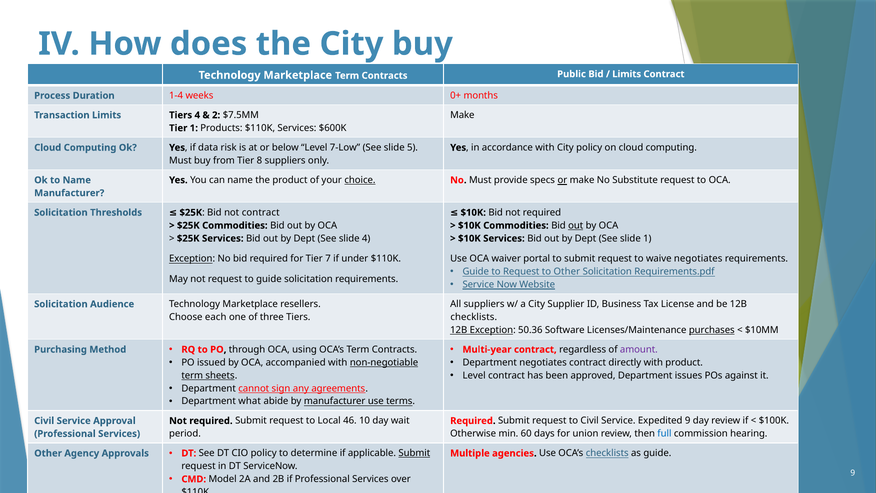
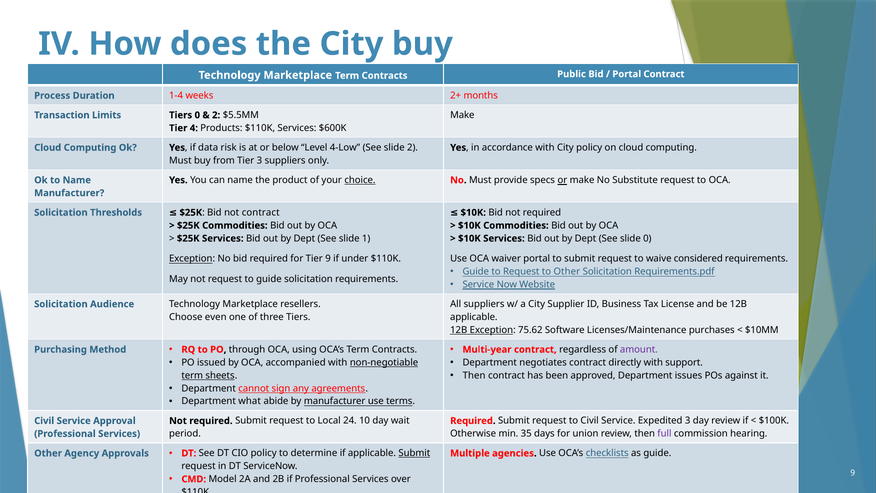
Limits at (627, 74): Limits -> Portal
0+: 0+ -> 2+
Tiers 4: 4 -> 0
$7.5MM: $7.5MM -> $5.5MM
Tier 1: 1 -> 4
7-Low: 7-Low -> 4-Low
slide 5: 5 -> 2
Tier 8: 8 -> 3
out at (576, 225) underline: present -> none
slide 4: 4 -> 1
slide 1: 1 -> 0
Tier 7: 7 -> 9
waive negotiates: negotiates -> considered
Choose each: each -> even
checklists at (474, 317): checklists -> applicable
50.36: 50.36 -> 75.62
purchases underline: present -> none
with product: product -> support
Level at (474, 375): Level -> Then
46: 46 -> 24
Expedited 9: 9 -> 3
60: 60 -> 35
full colour: blue -> purple
